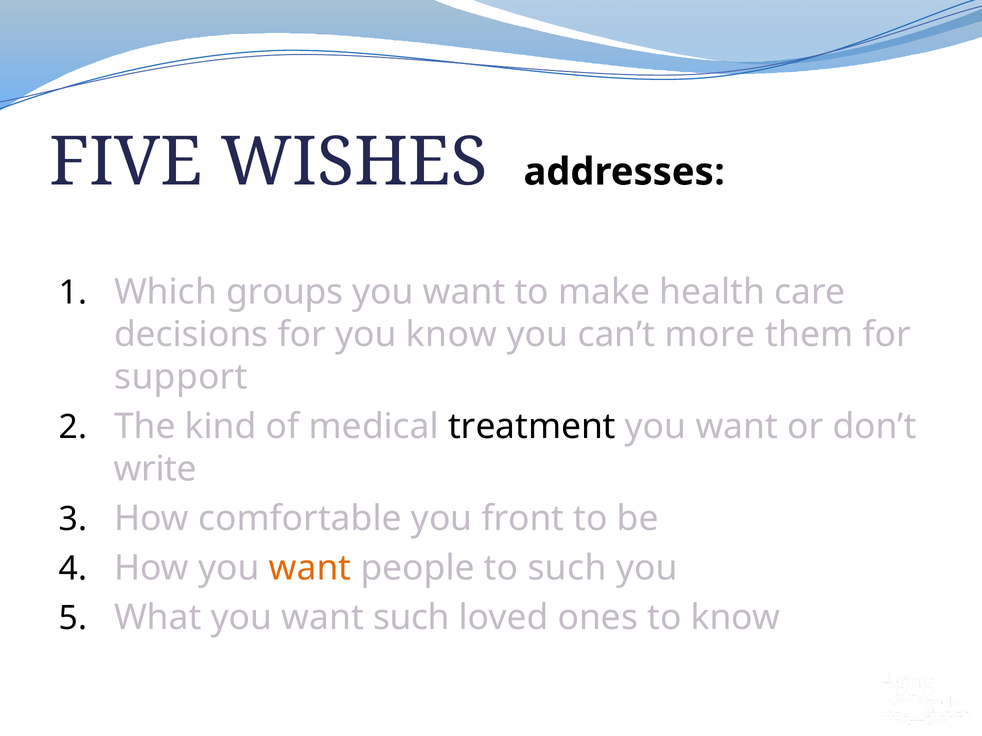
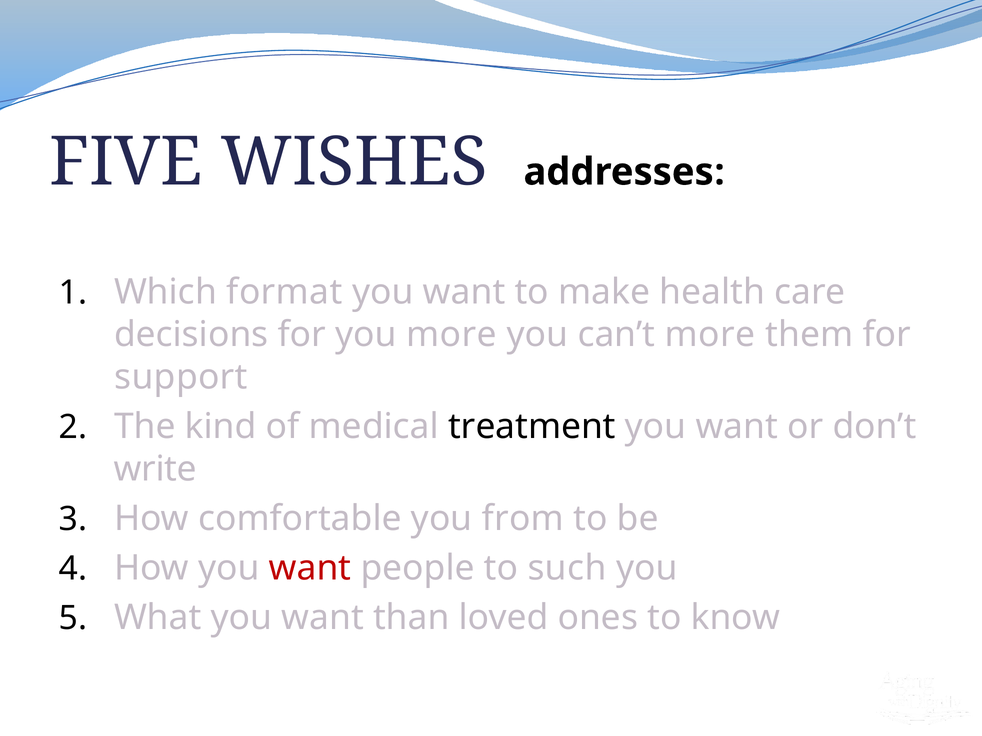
groups: groups -> format
you know: know -> more
front: front -> from
want at (310, 569) colour: orange -> red
want such: such -> than
